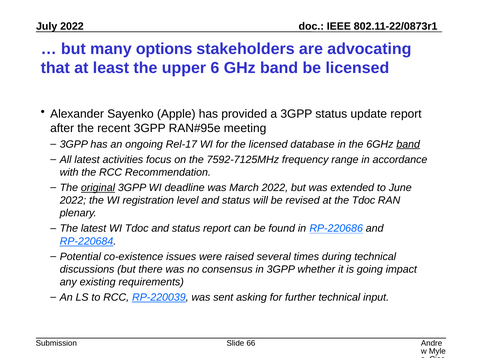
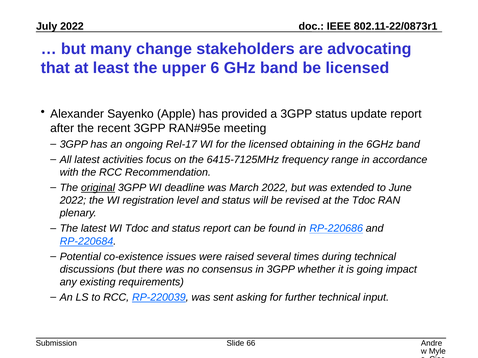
options: options -> change
database: database -> obtaining
band at (408, 144) underline: present -> none
7592-7125MHz: 7592-7125MHz -> 6415-7125MHz
